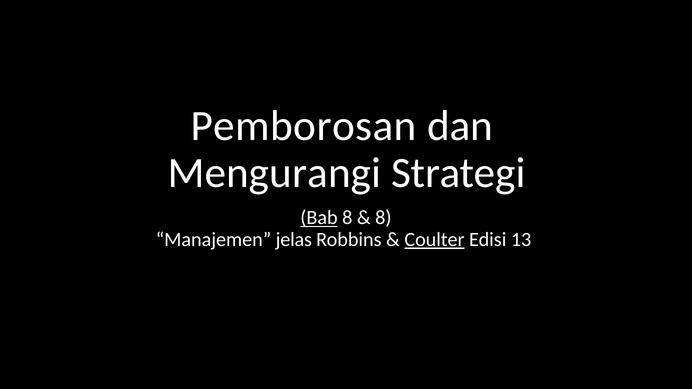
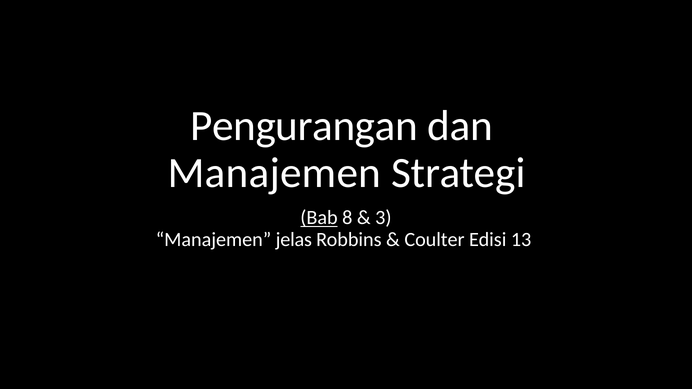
Pemborosan: Pemborosan -> Pengurangan
Mengurangi at (274, 173): Mengurangi -> Manajemen
8 at (383, 218): 8 -> 3
Coulter underline: present -> none
